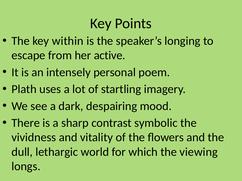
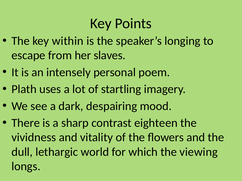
active: active -> slaves
symbolic: symbolic -> eighteen
